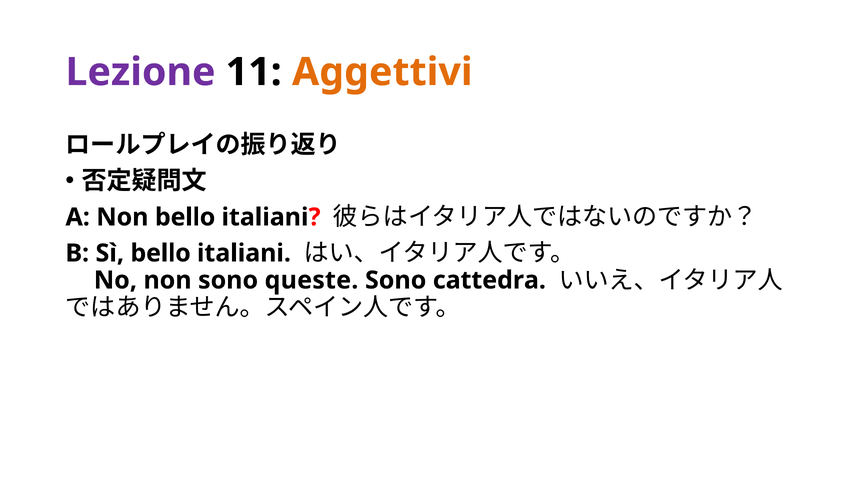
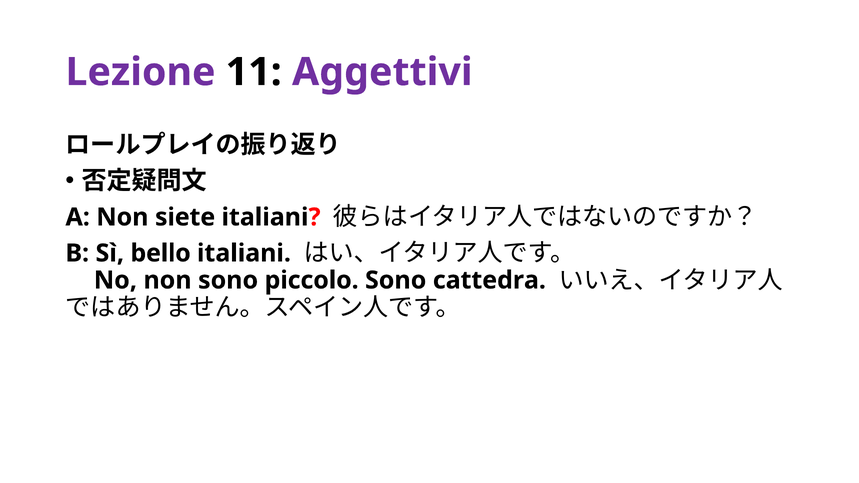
Aggettivi colour: orange -> purple
Non bello: bello -> siete
queste: queste -> piccolo
